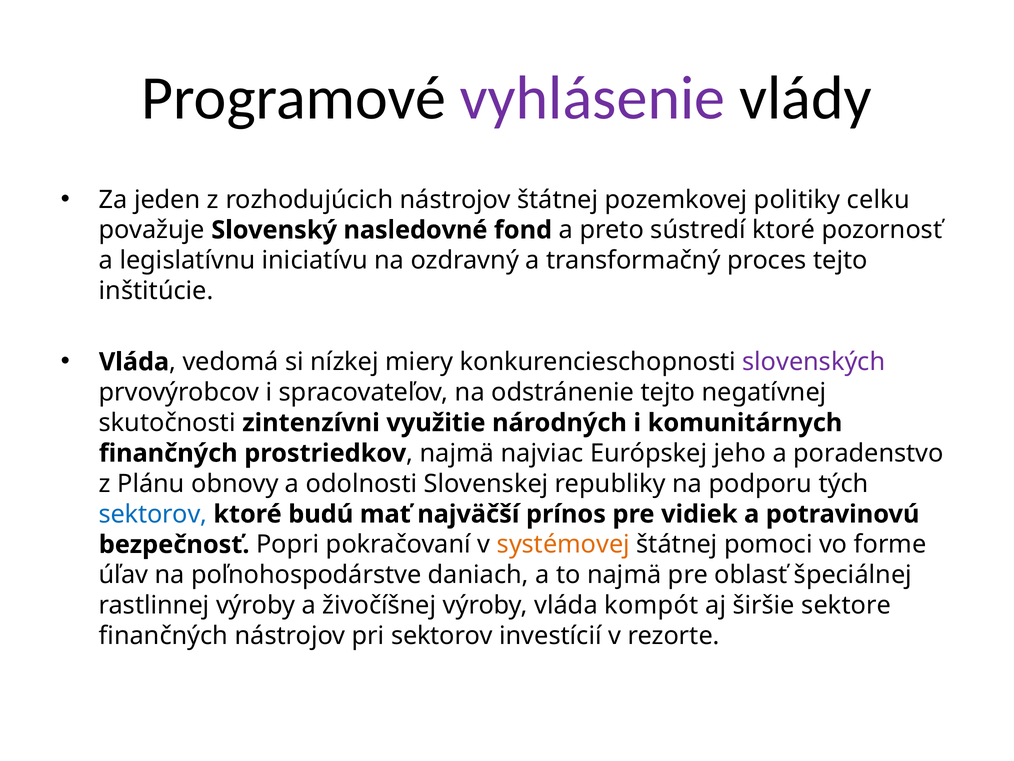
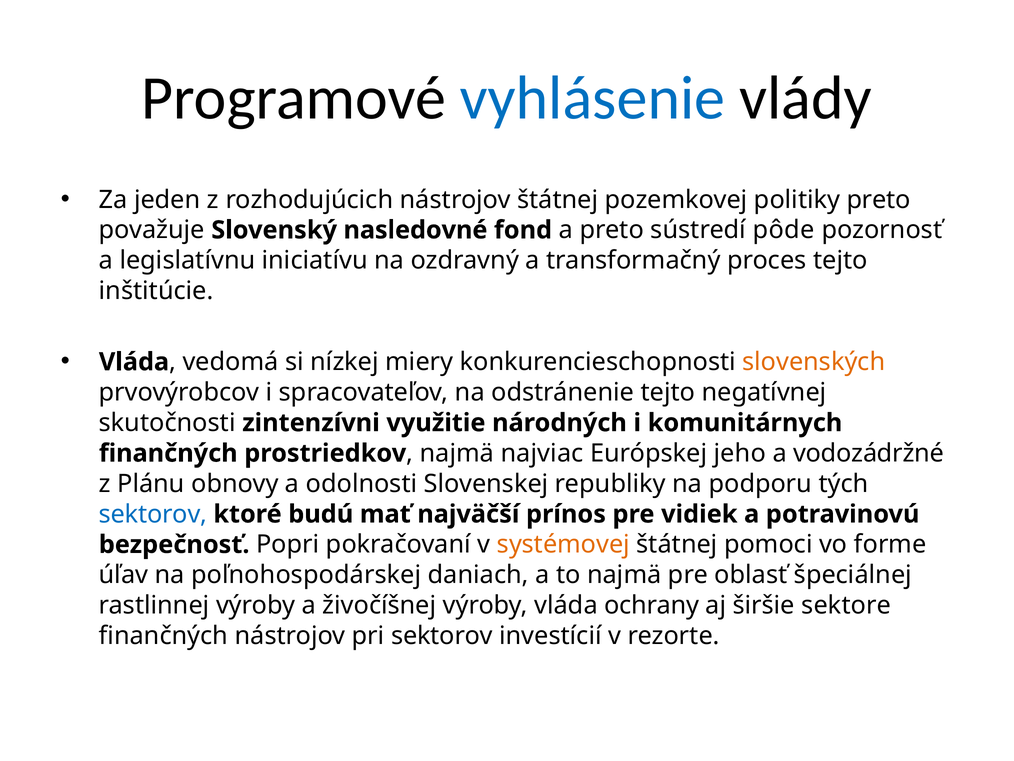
vyhlásenie colour: purple -> blue
politiky celku: celku -> preto
sústredí ktoré: ktoré -> pôde
slovenských colour: purple -> orange
poradenstvo: poradenstvo -> vodozádržné
poľnohospodárstve: poľnohospodárstve -> poľnohospodárskej
kompót: kompót -> ochrany
